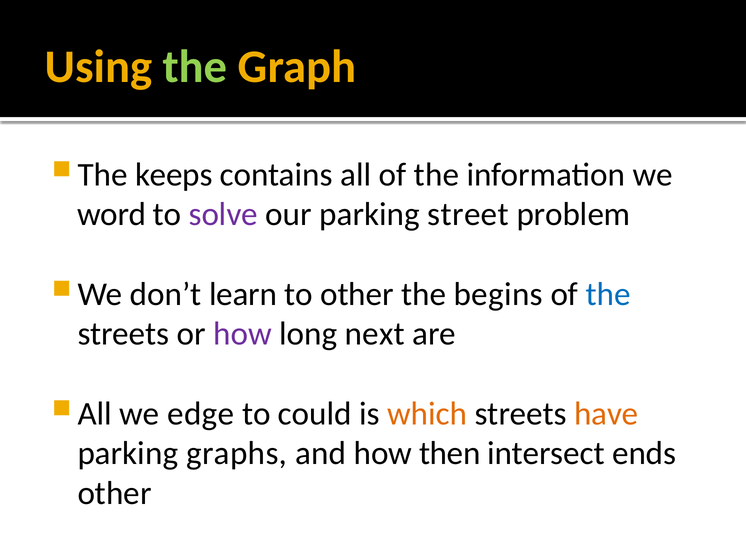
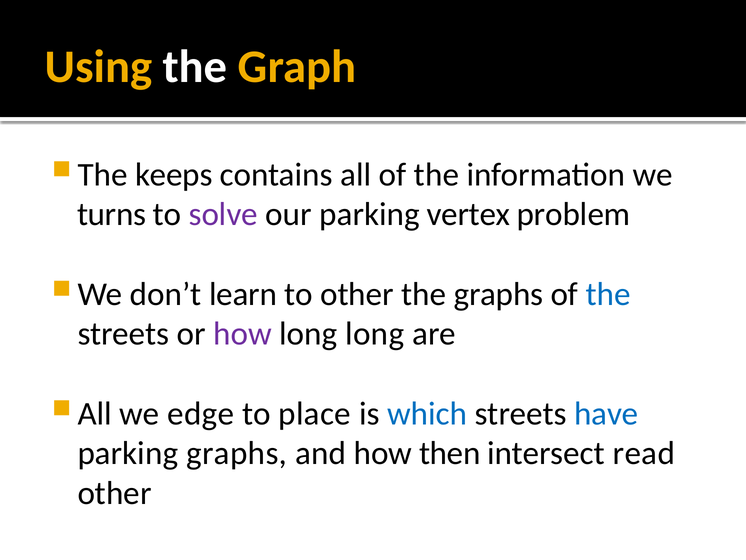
the at (195, 67) colour: light green -> white
word: word -> turns
street: street -> vertex
the begins: begins -> graphs
long next: next -> long
could: could -> place
which colour: orange -> blue
have colour: orange -> blue
ends: ends -> read
